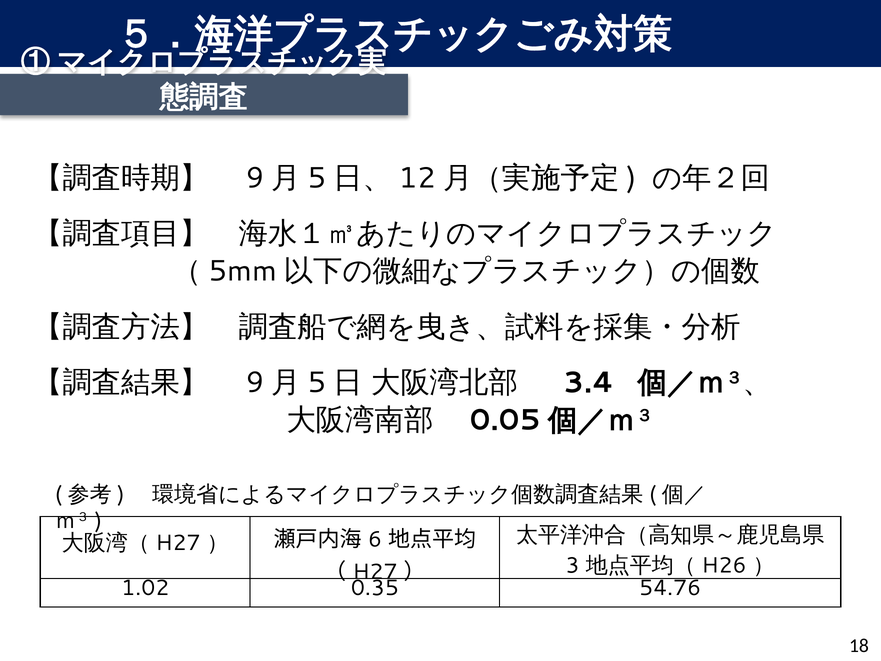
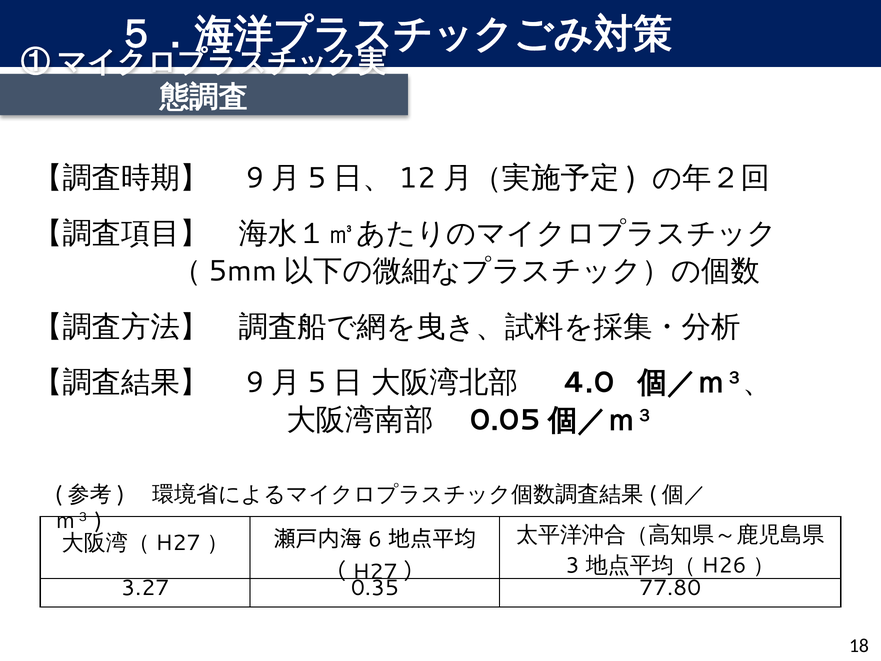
3.4: 3.4 -> 4.0
1.02: 1.02 -> 3.27
54.76: 54.76 -> 77.80
